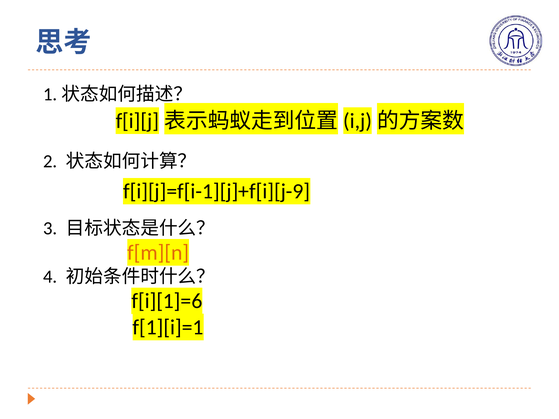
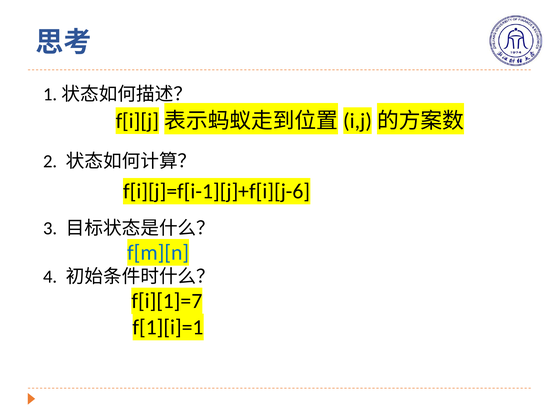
f[i][j]=f[i-1][j]+f[i][j-9: f[i][j]=f[i-1][j]+f[i][j-9 -> f[i][j]=f[i-1][j]+f[i][j-6
f[m][n colour: orange -> blue
f[i][1]=6: f[i][1]=6 -> f[i][1]=7
